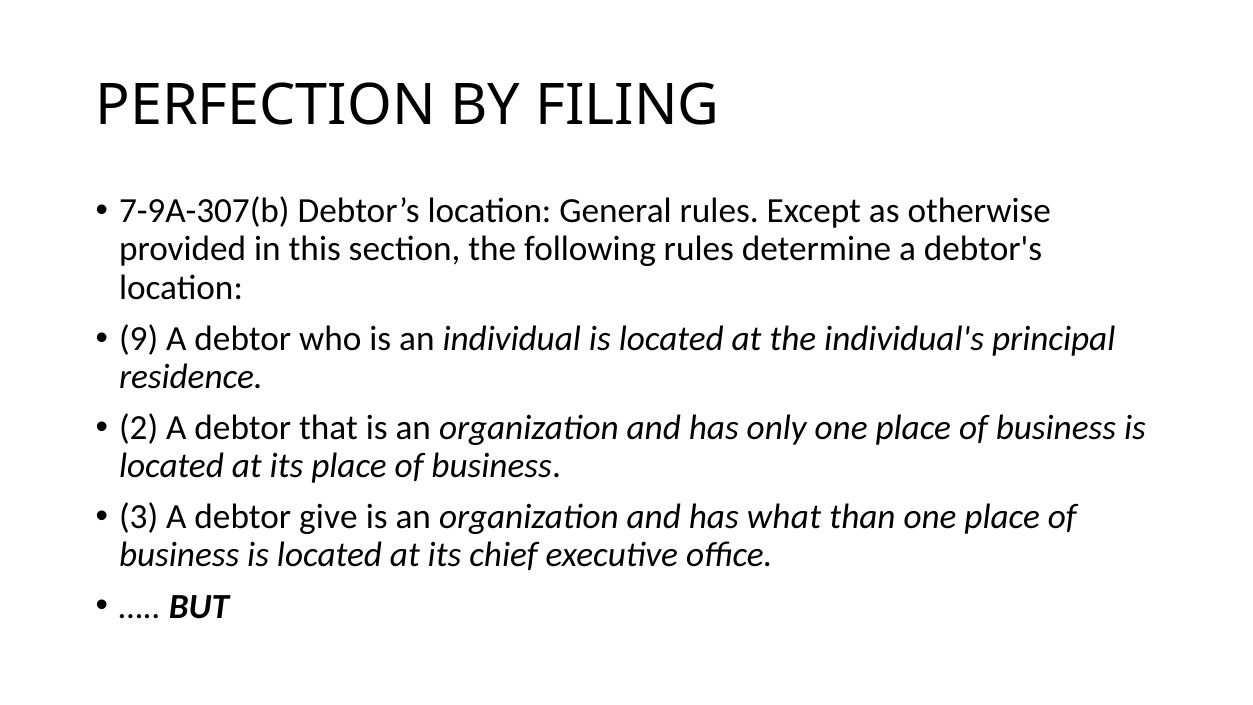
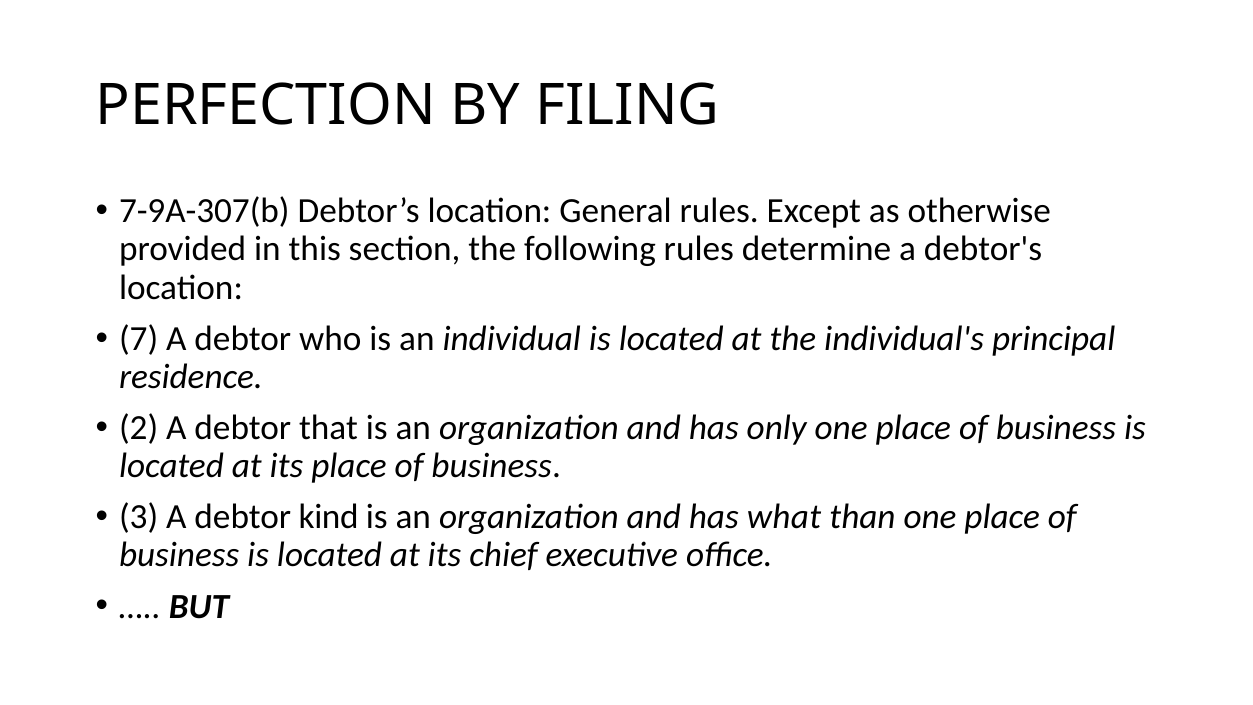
9: 9 -> 7
give: give -> kind
